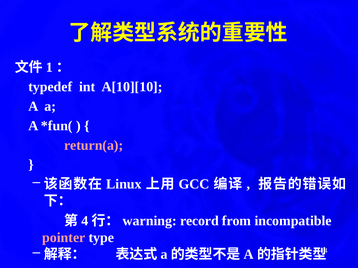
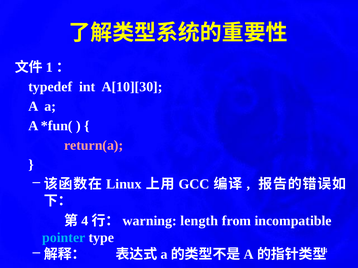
A[10][10: A[10][10 -> A[10][30
record: record -> length
pointer colour: pink -> light blue
